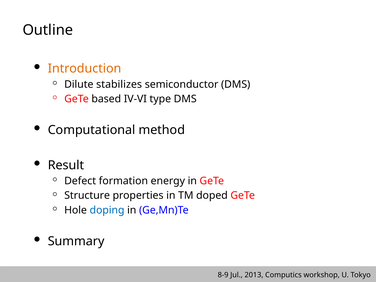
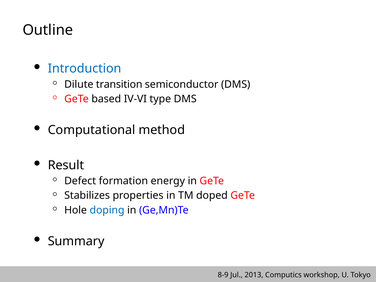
Introduction colour: orange -> blue
stabilizes: stabilizes -> transition
Structure: Structure -> Stabilizes
